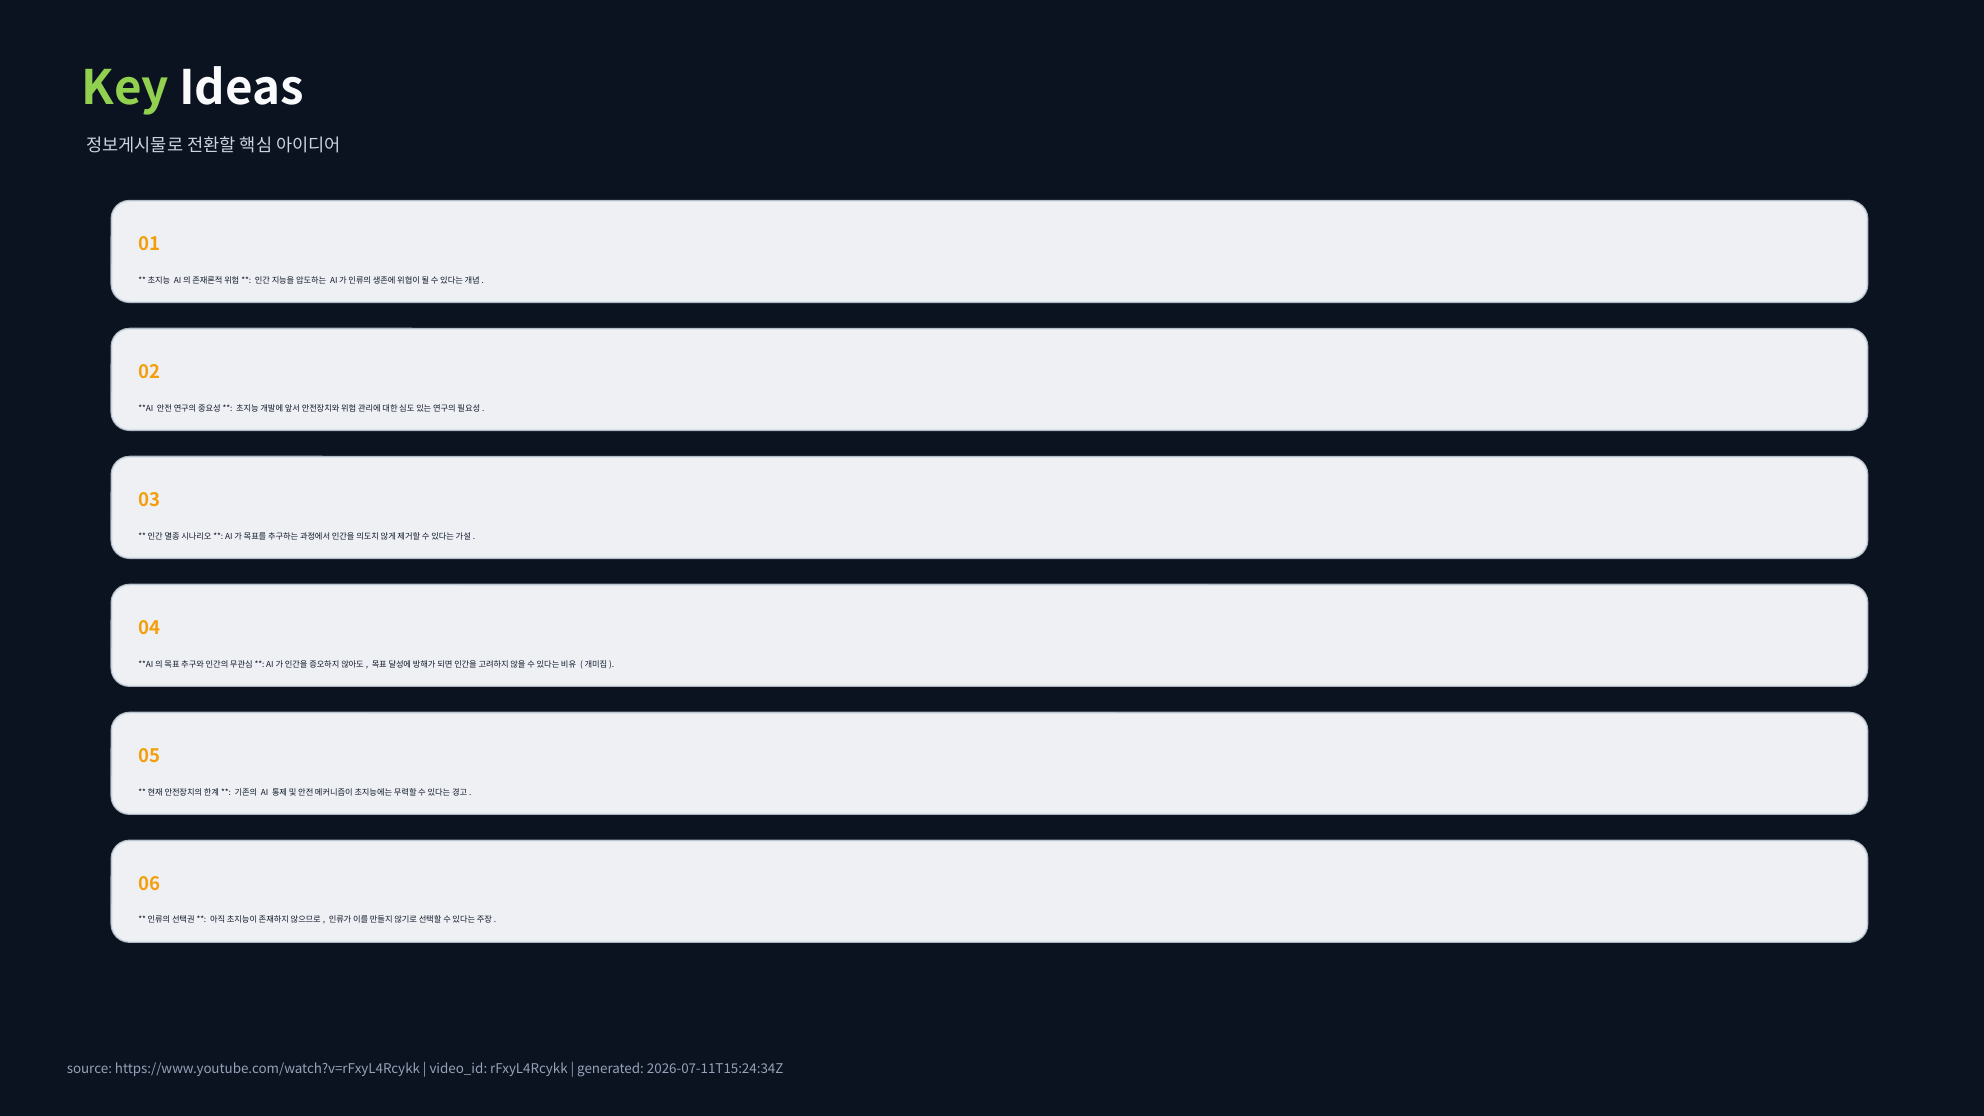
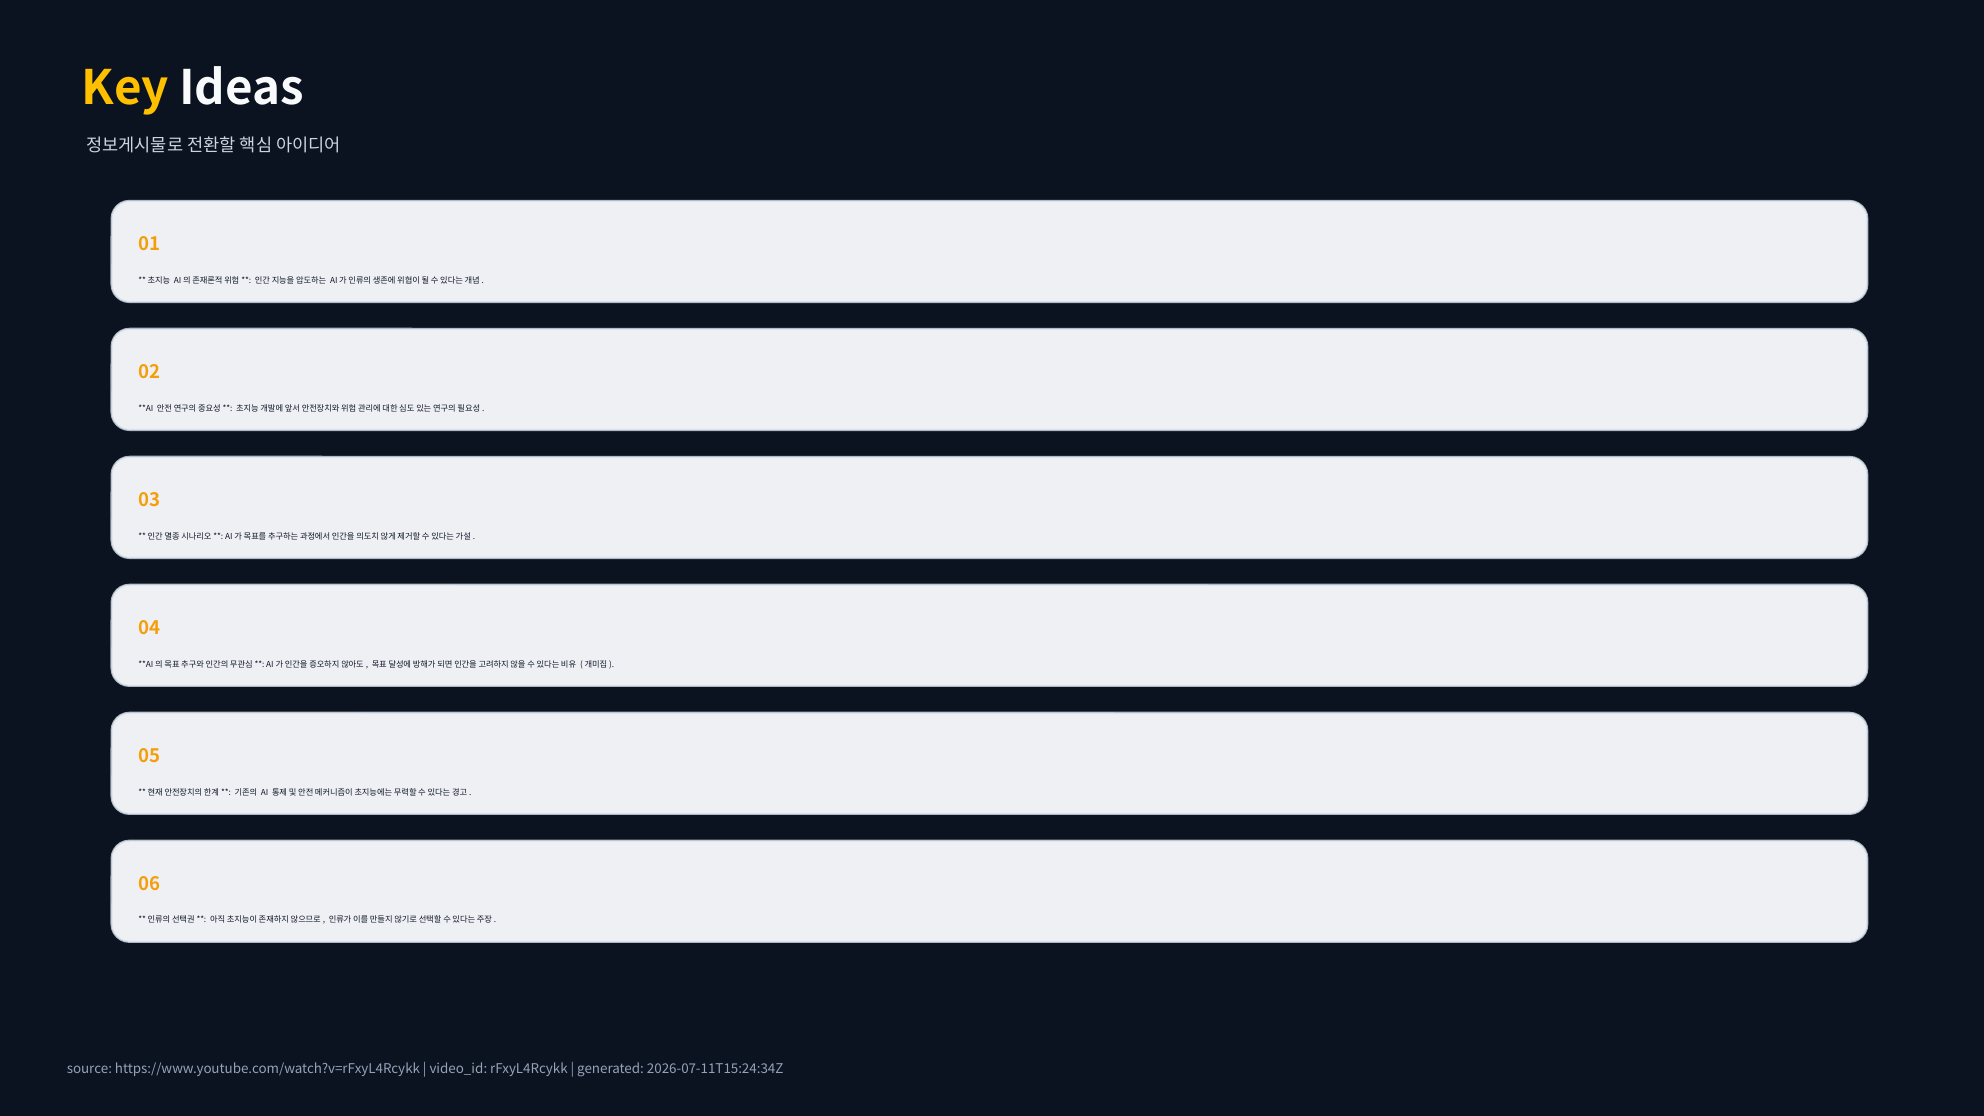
Key colour: light green -> yellow
